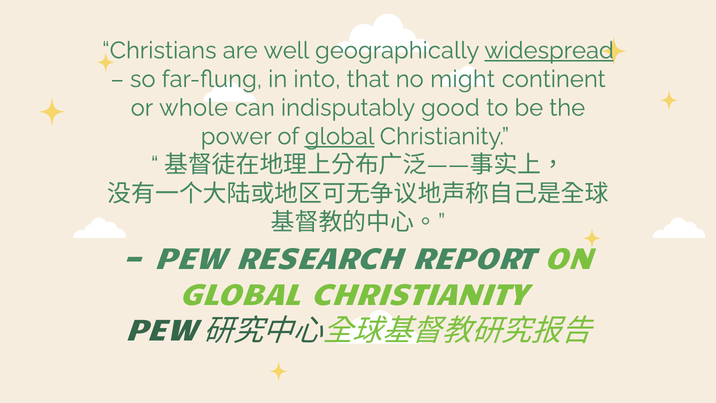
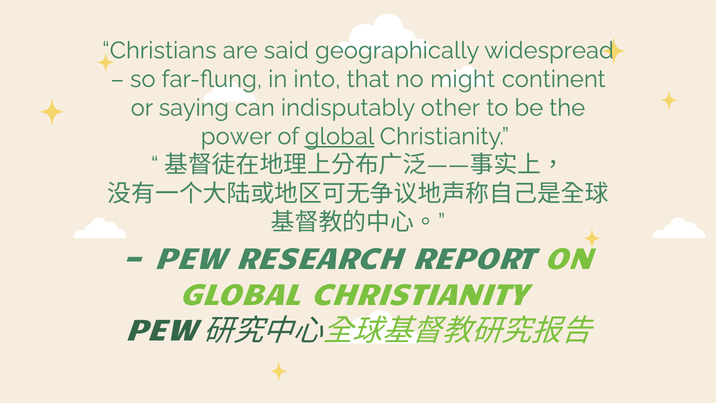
well: well -> said
widespread underline: present -> none
whole: whole -> saying
good: good -> other
